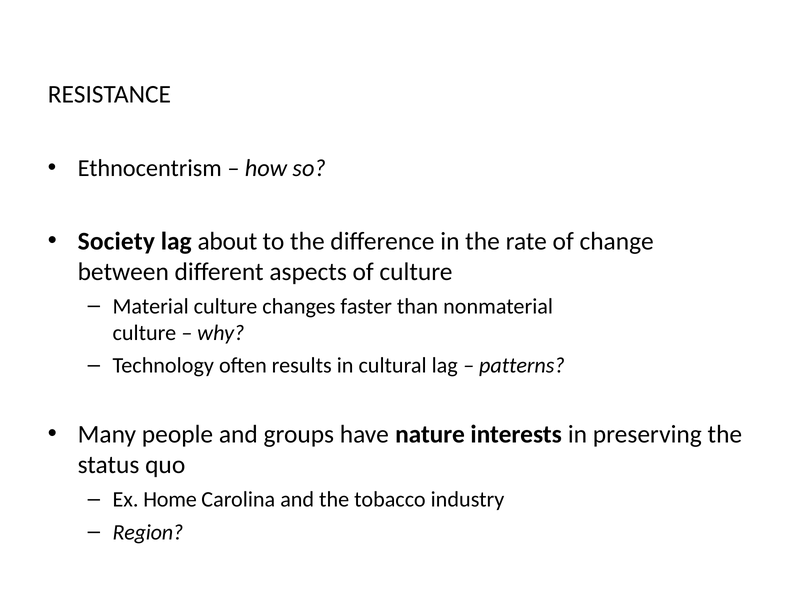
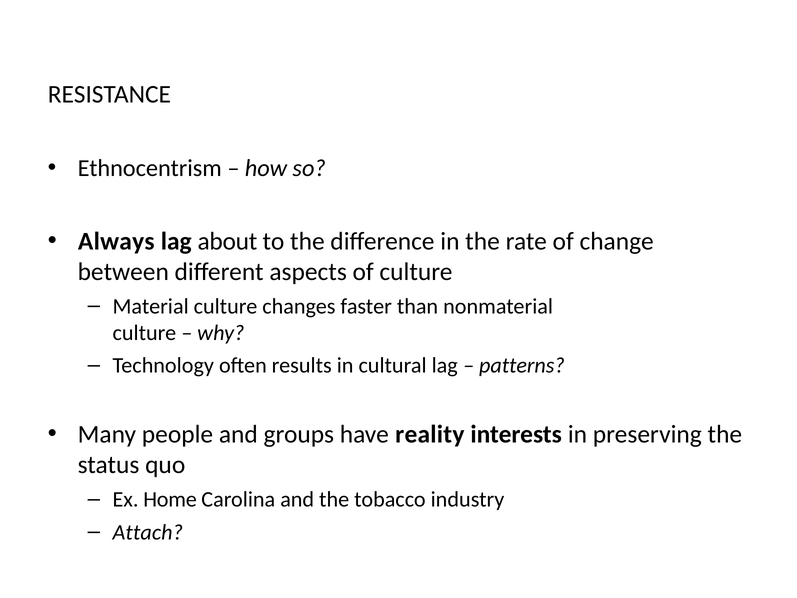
Society: Society -> Always
nature: nature -> reality
Region: Region -> Attach
